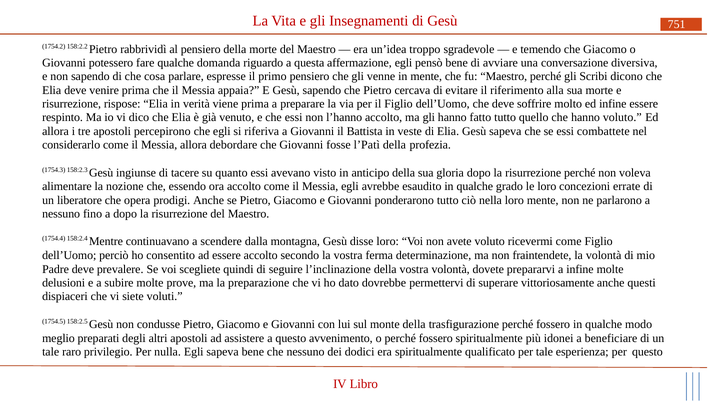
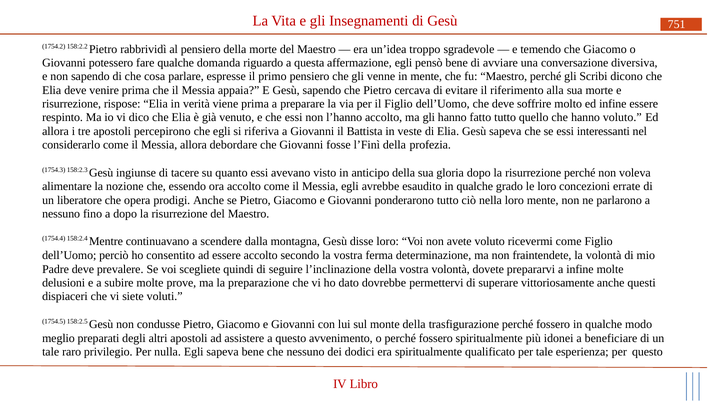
combattete: combattete -> interessanti
l’Patì: l’Patì -> l’Finì
